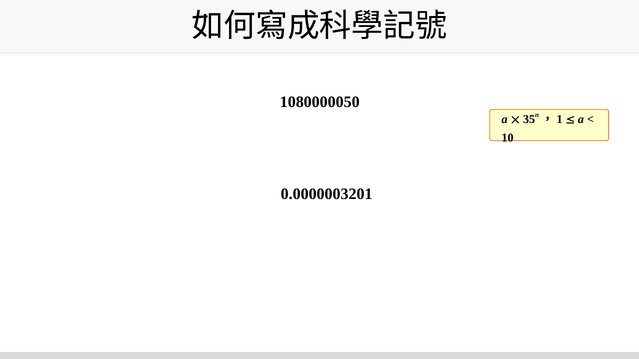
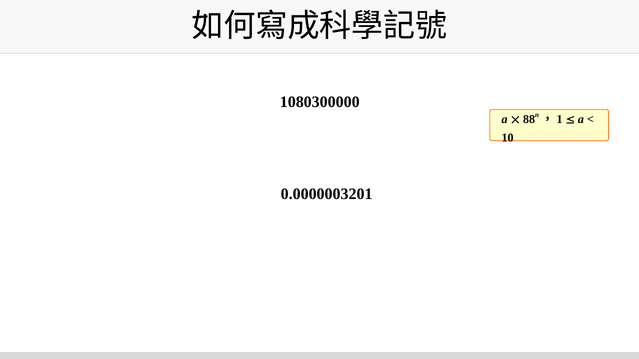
1080000050: 1080000050 -> 1080300000
35: 35 -> 88
